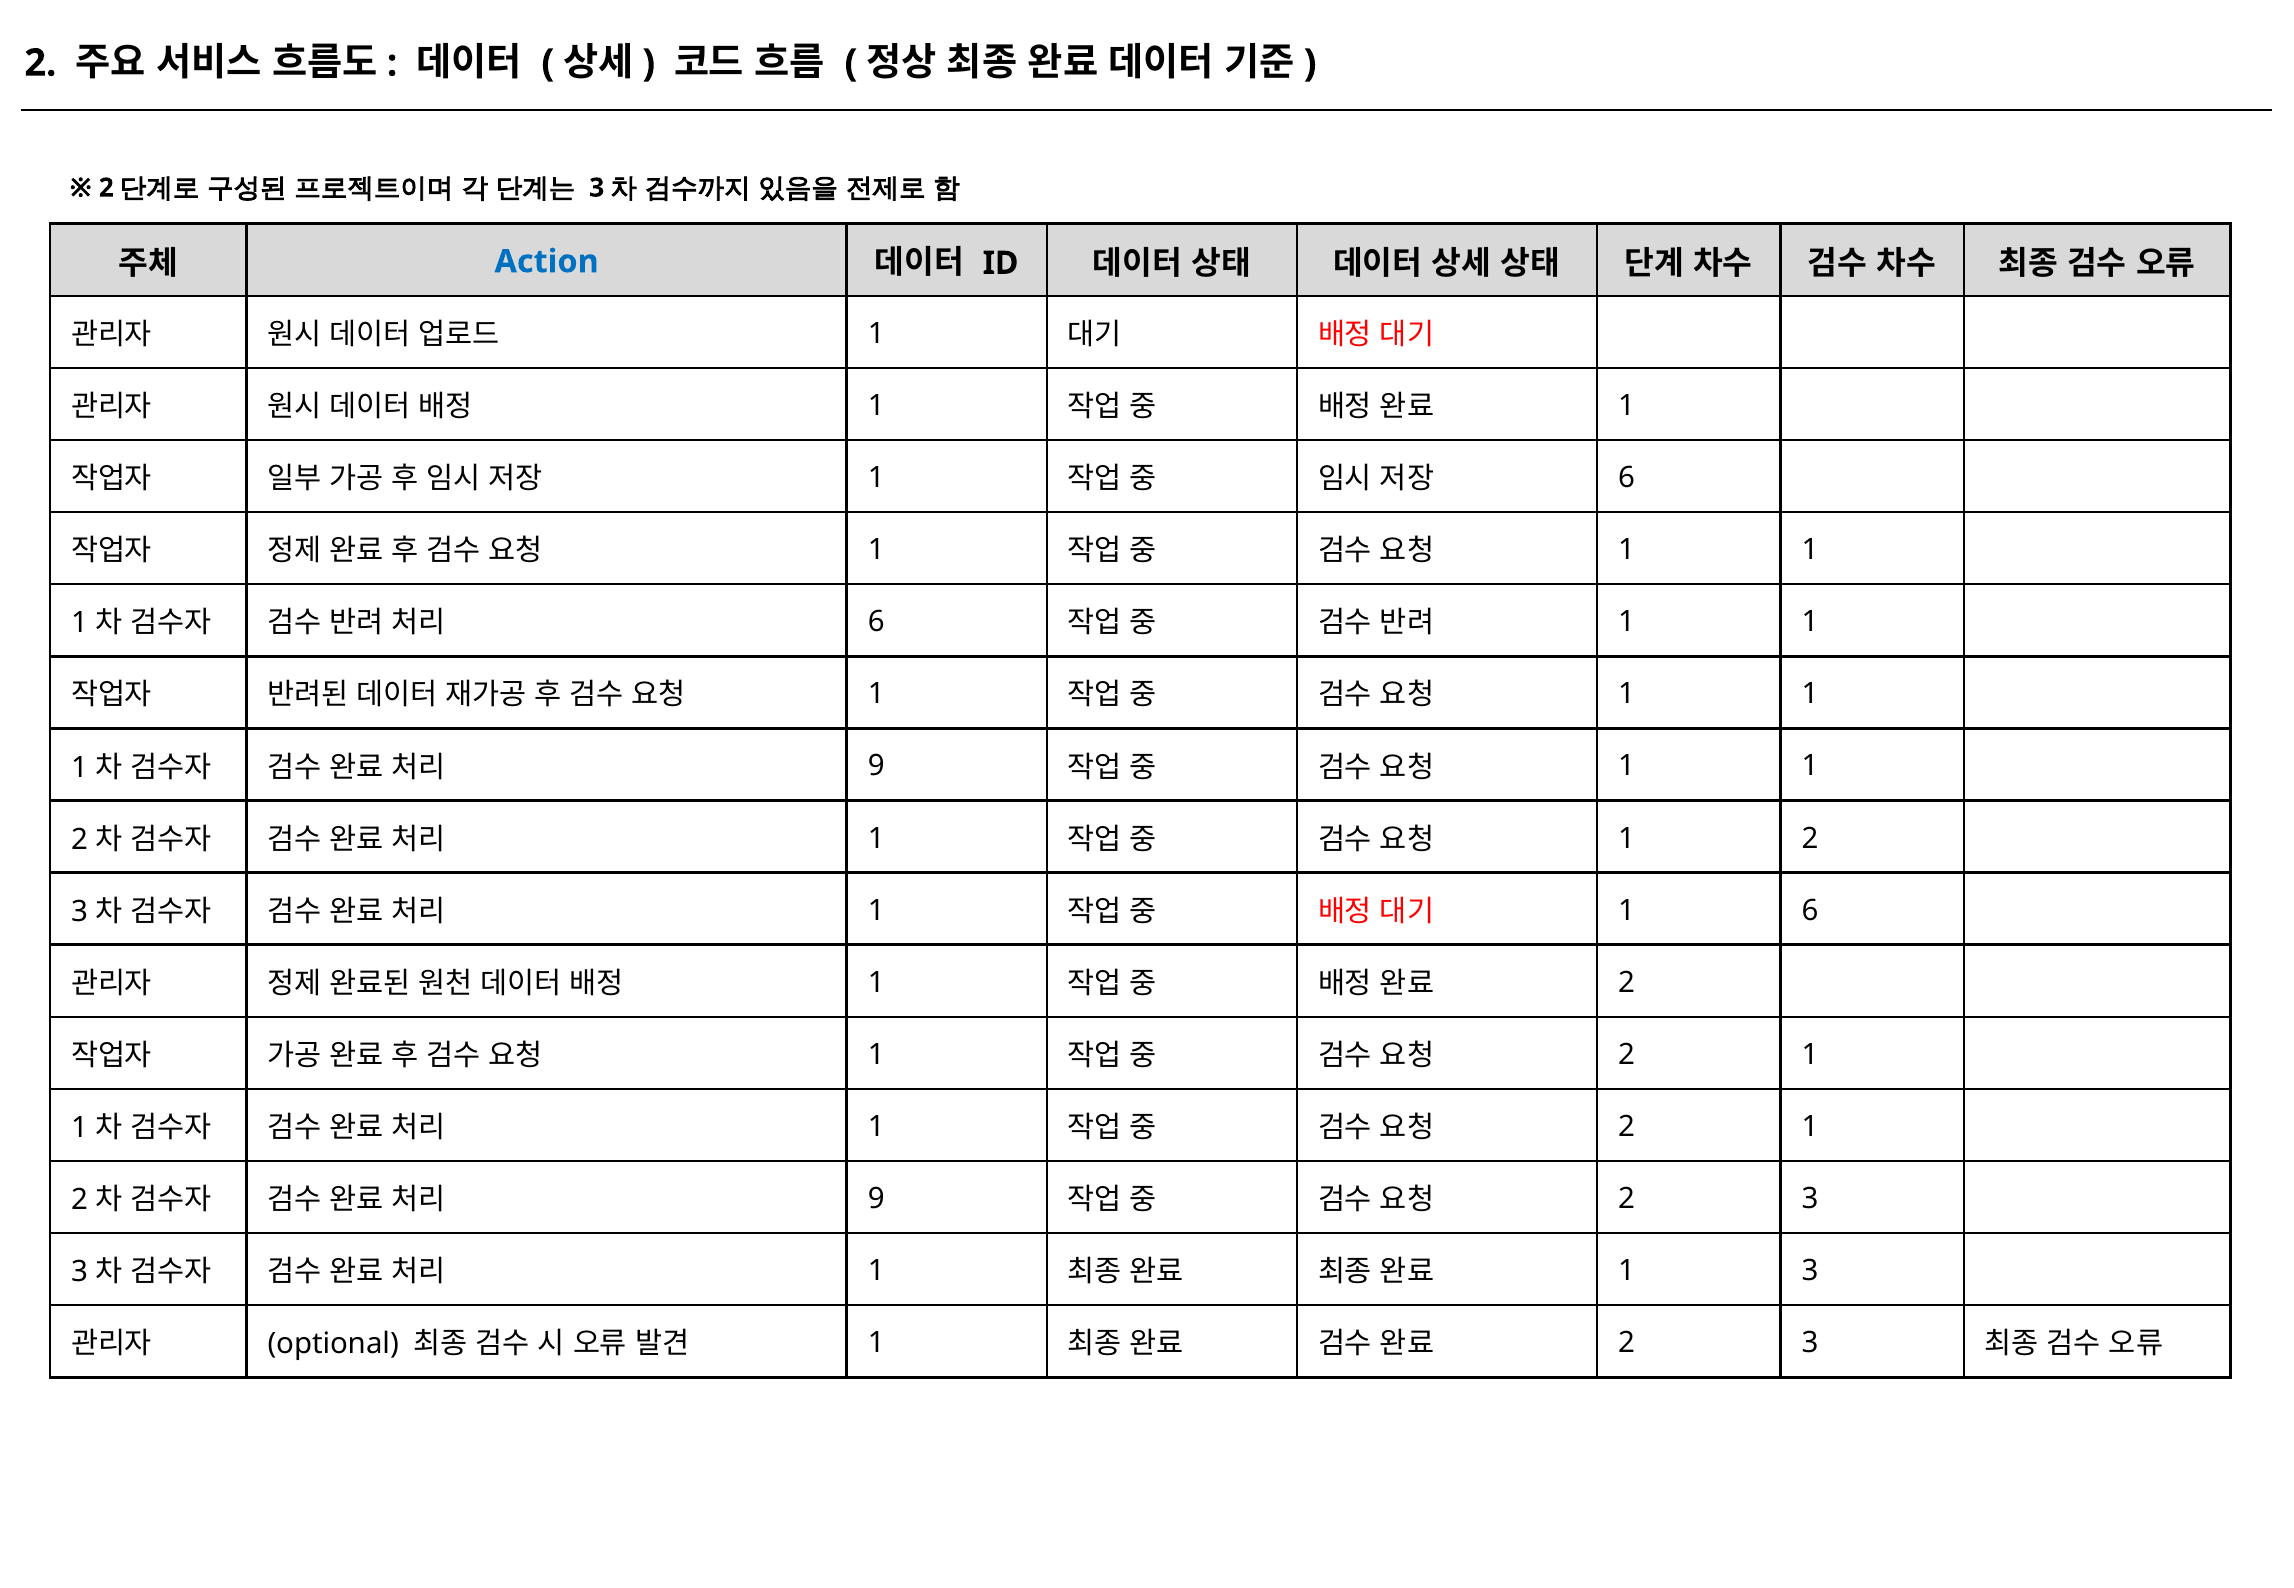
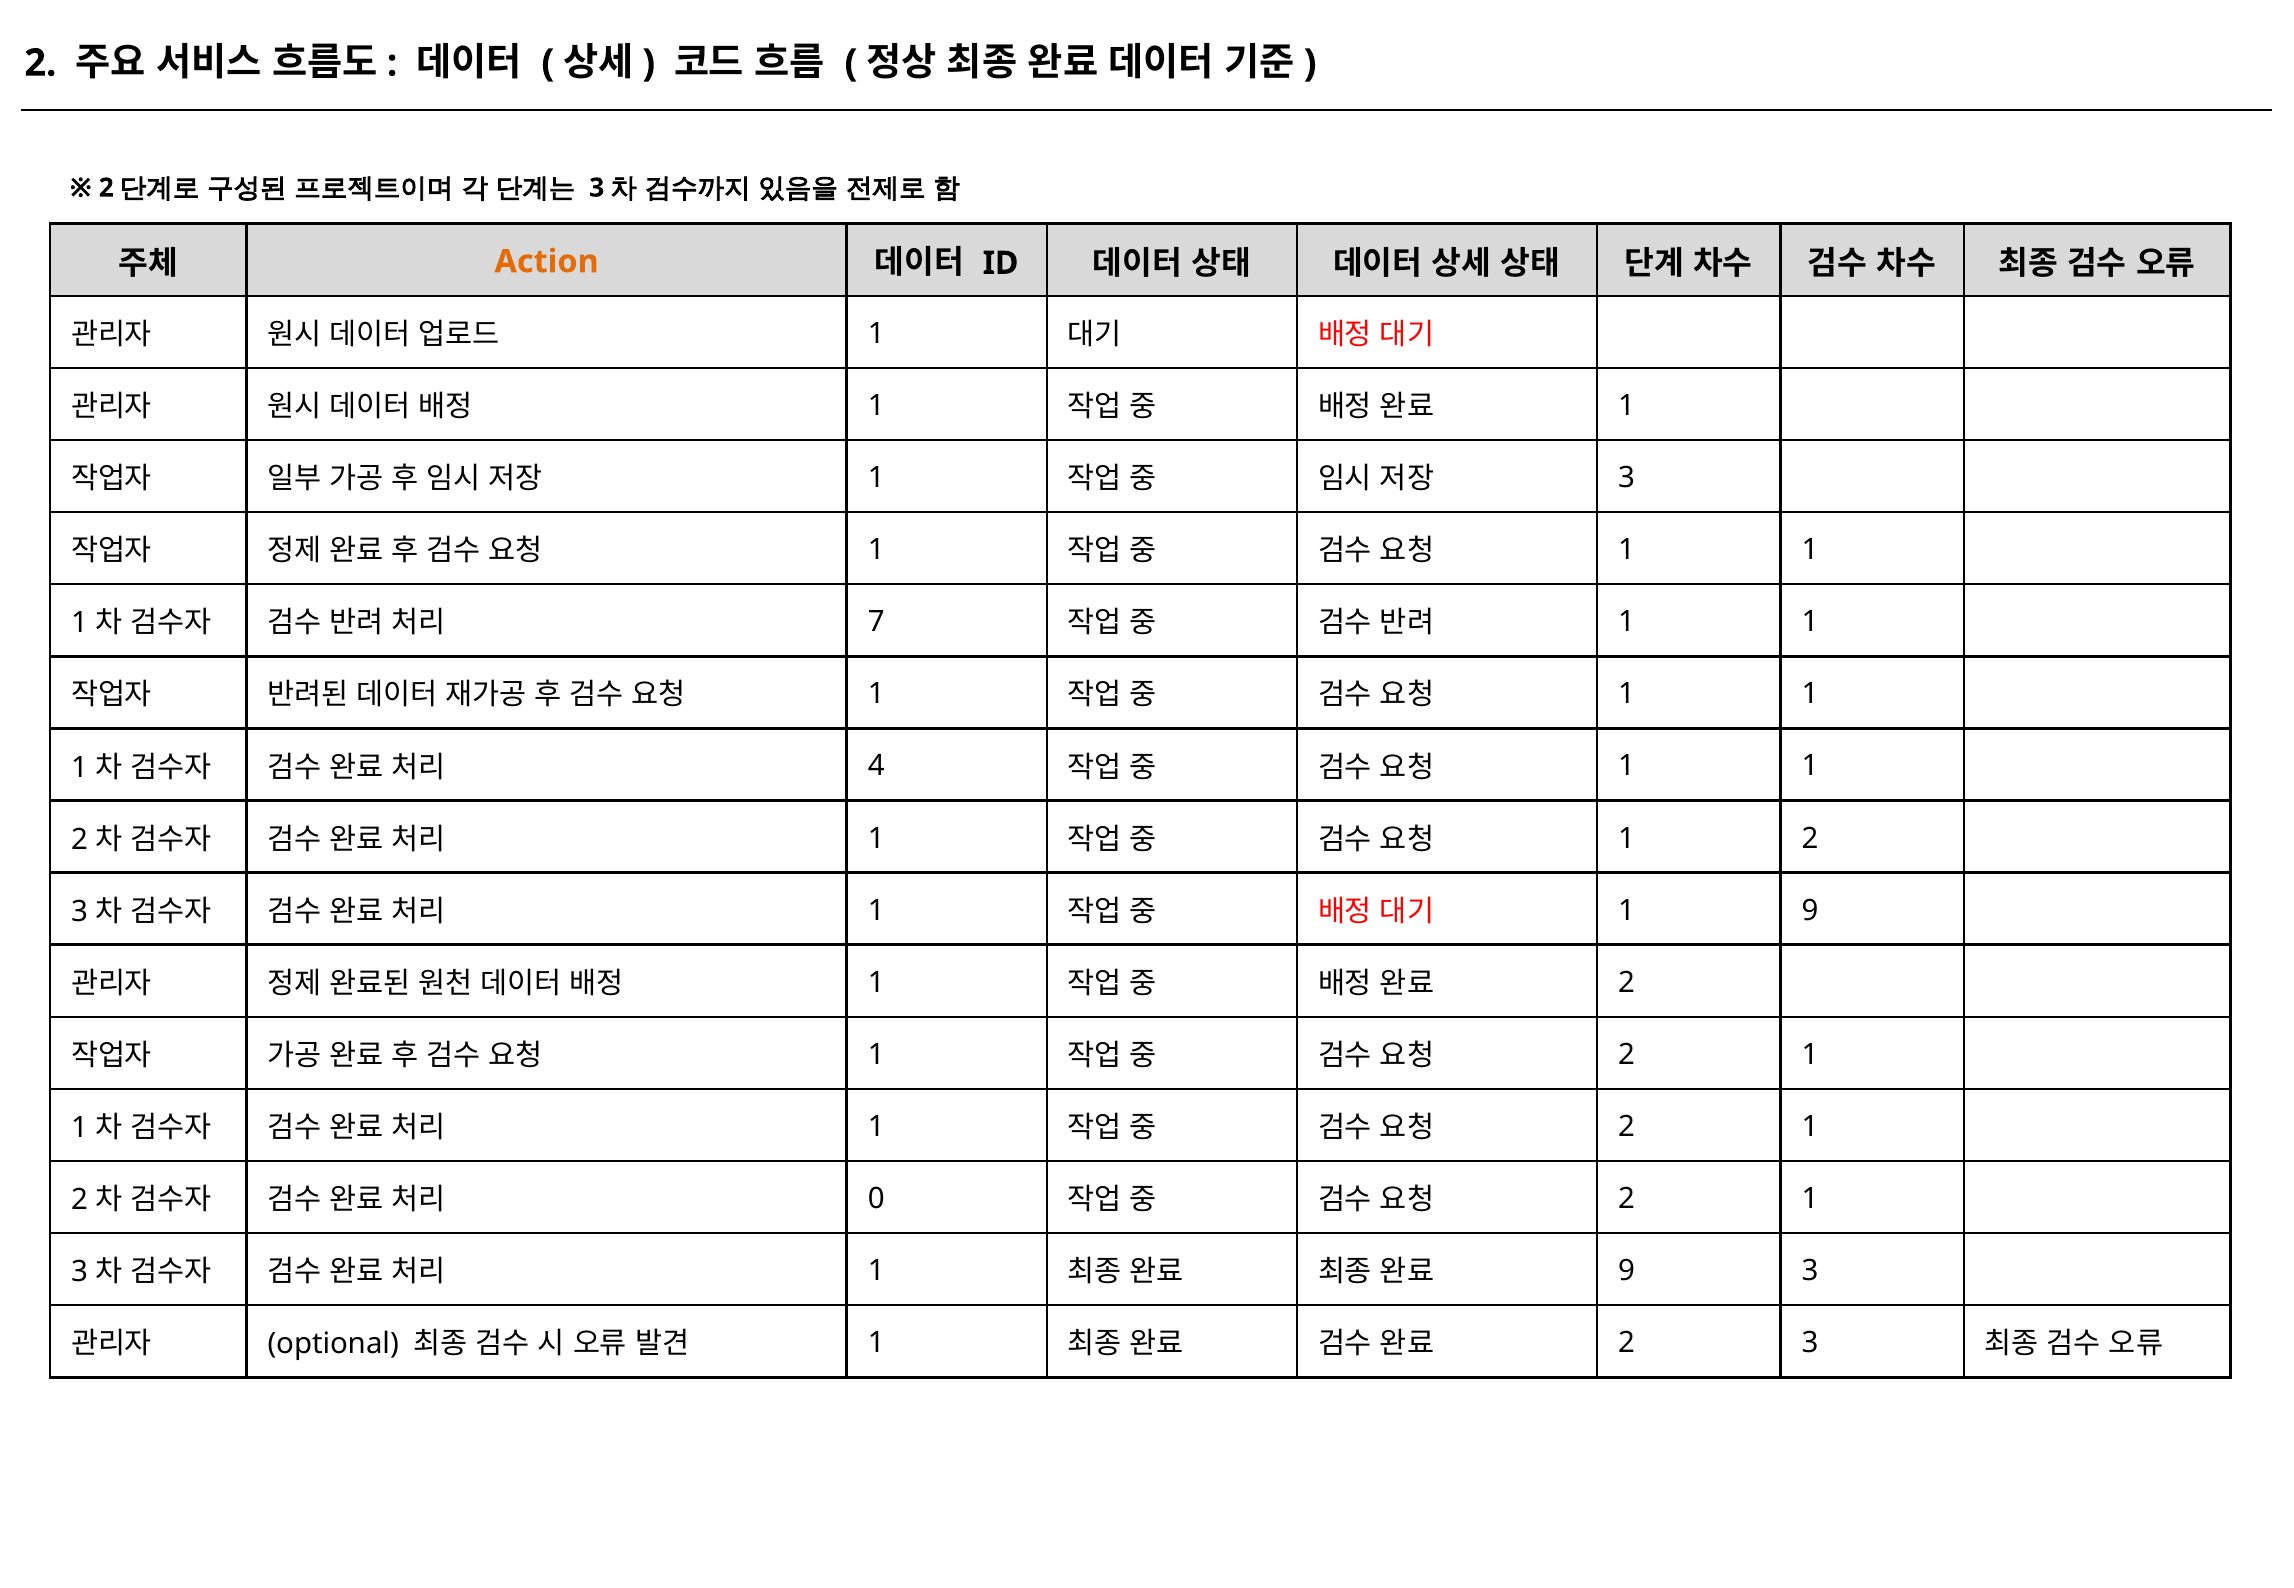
Action colour: blue -> orange
6 at (1627, 478): 6 -> 3
6 at (876, 622): 6 -> 7
9 at (876, 766): 9 -> 4
1 6: 6 -> 9
9 at (876, 1199): 9 -> 0
3 at (1810, 1199): 3 -> 1
1 at (1627, 1271): 1 -> 9
